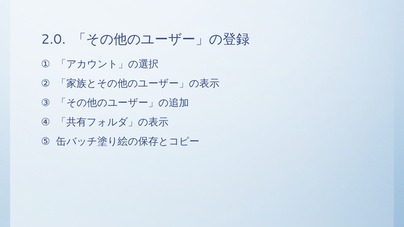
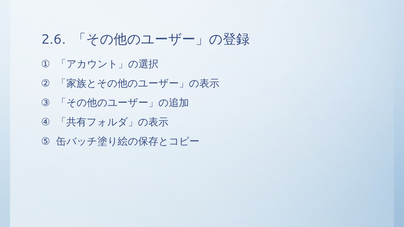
2.0: 2.0 -> 2.6
